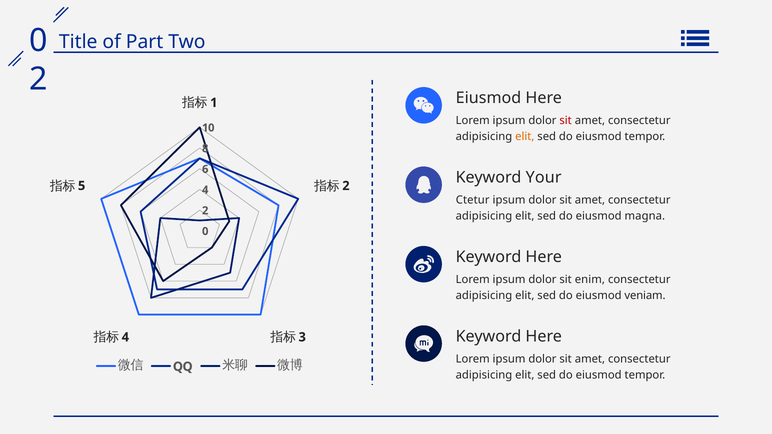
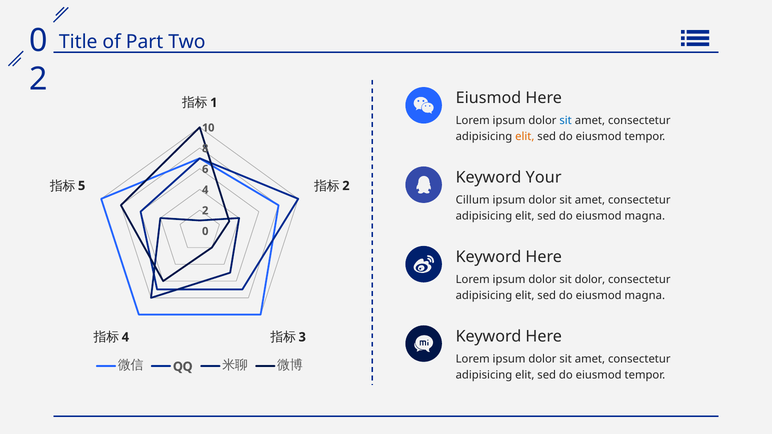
sit at (566, 121) colour: red -> blue
Ctetur: Ctetur -> Cillum
sit enim: enim -> dolor
veniam at (645, 296): veniam -> magna
